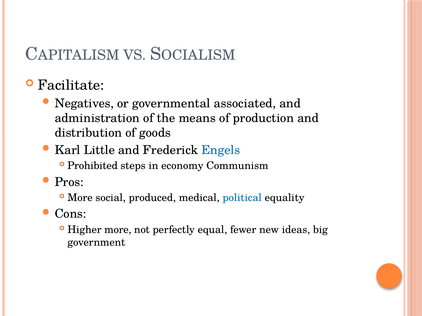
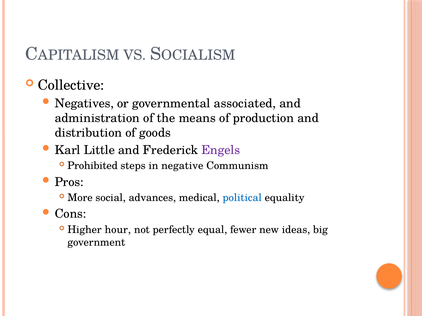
Facilitate: Facilitate -> Collective
Engels colour: blue -> purple
economy: economy -> negative
produced: produced -> advances
Higher more: more -> hour
